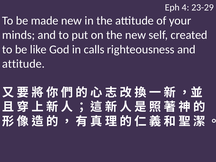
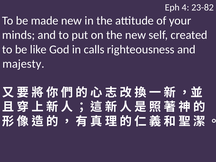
23-29: 23-29 -> 23-82
attitude at (23, 64): attitude -> majesty
